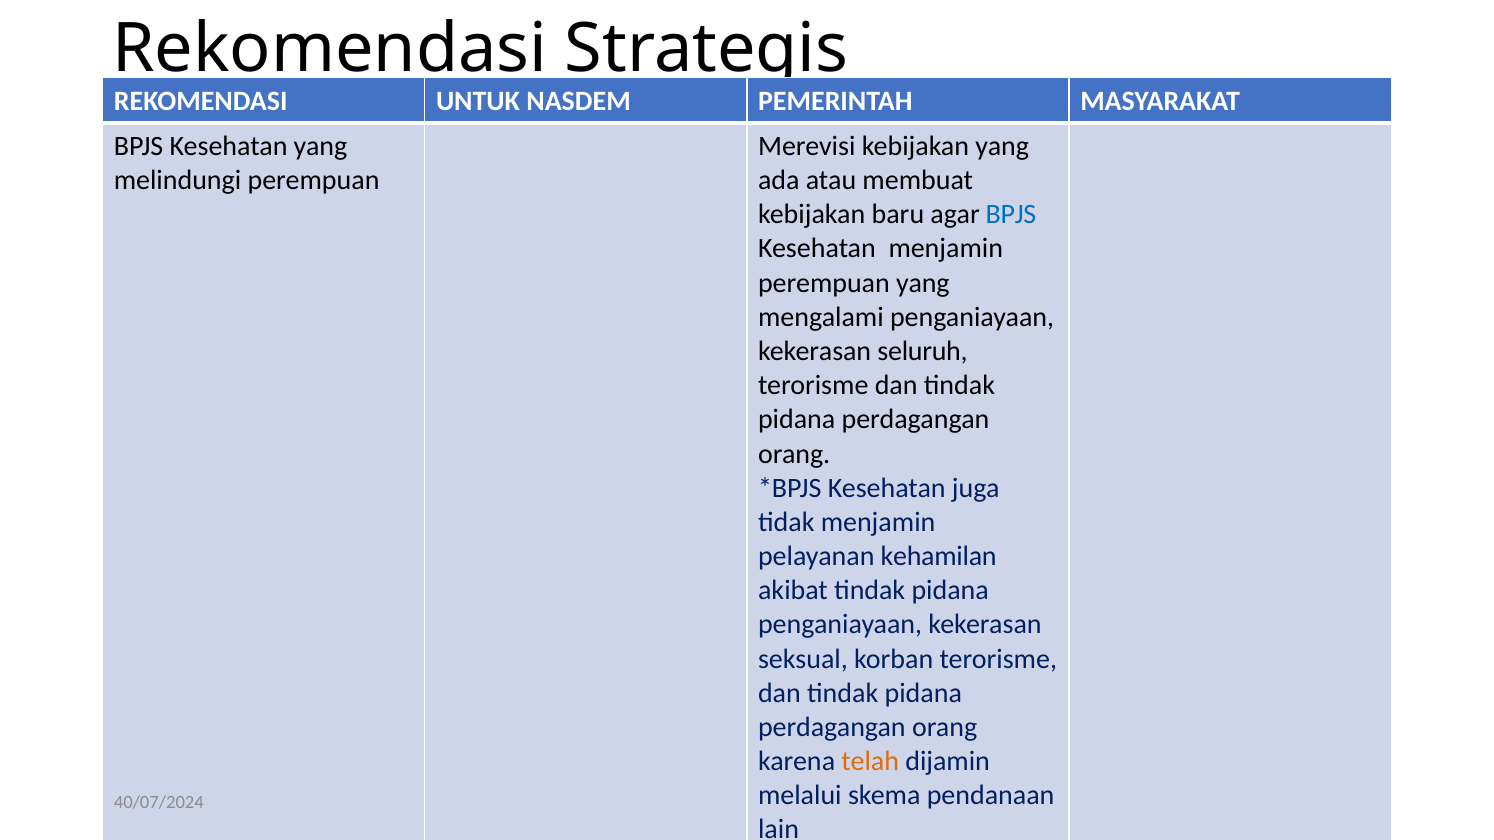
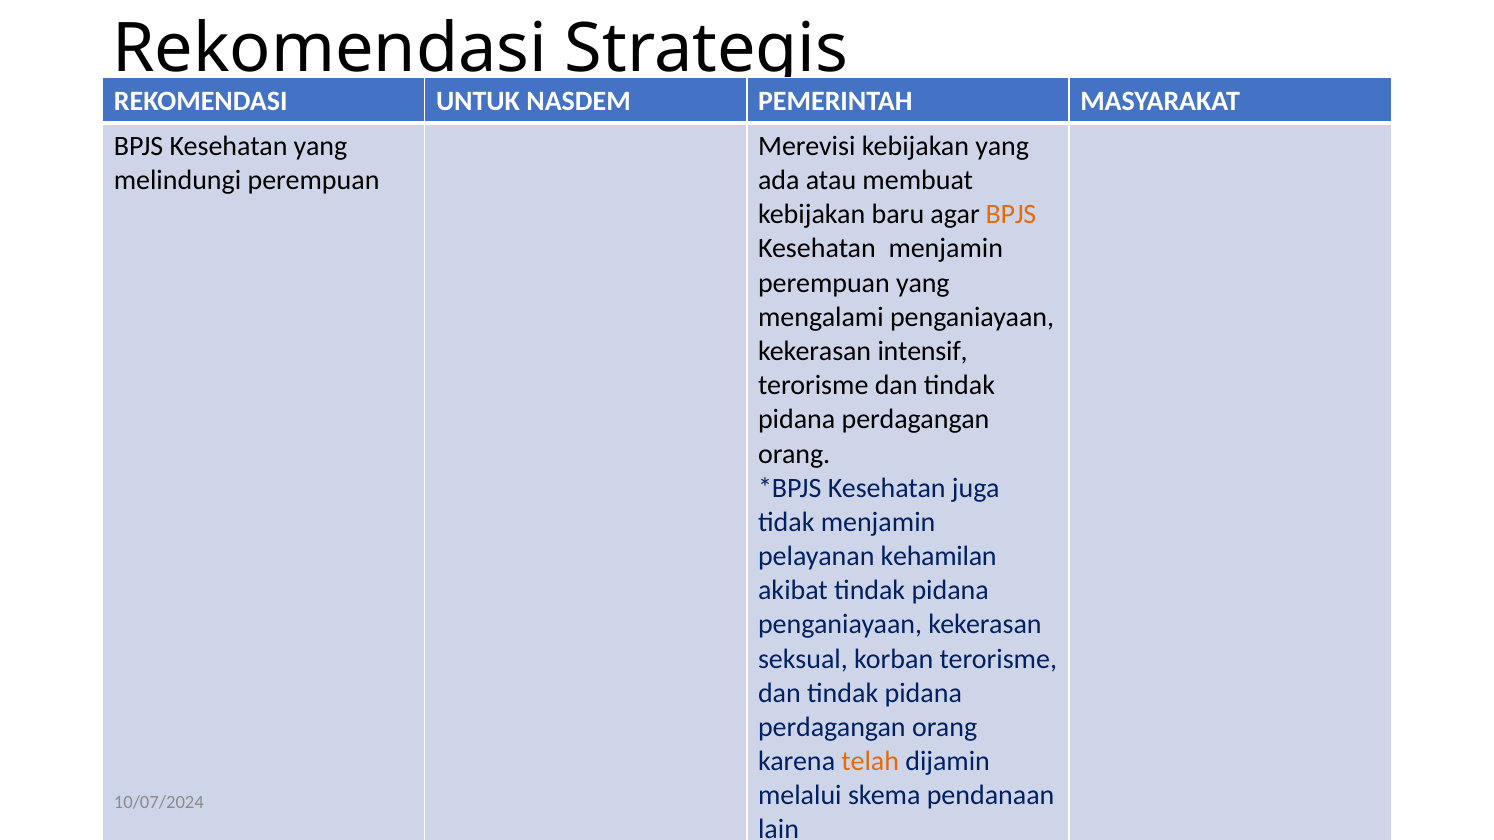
BPJS at (1011, 215) colour: blue -> orange
seluruh: seluruh -> intensif
40/07/2024: 40/07/2024 -> 10/07/2024
